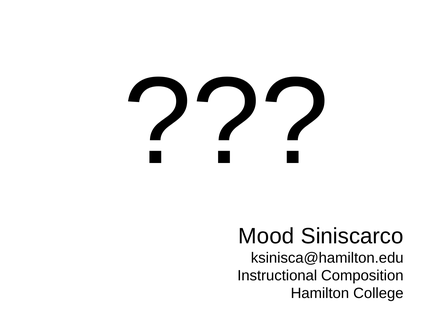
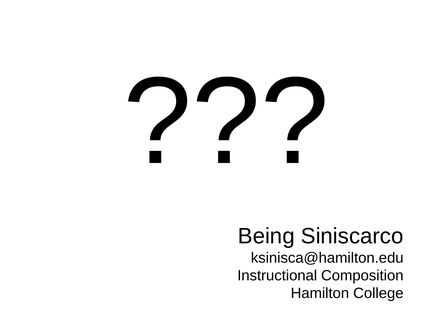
Mood: Mood -> Being
